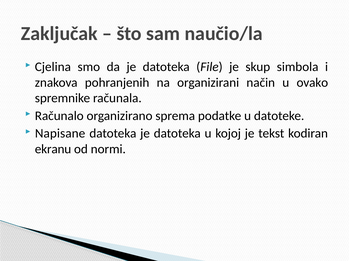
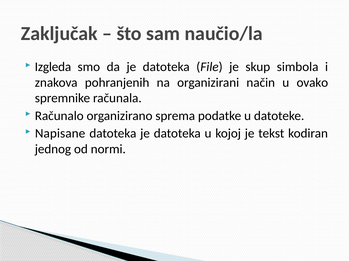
Cjelina: Cjelina -> Izgleda
ekranu: ekranu -> jednog
